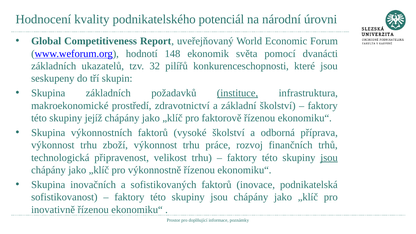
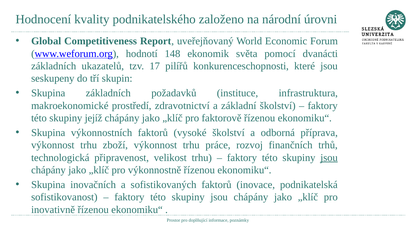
potenciál: potenciál -> založeno
32: 32 -> 17
instituce underline: present -> none
